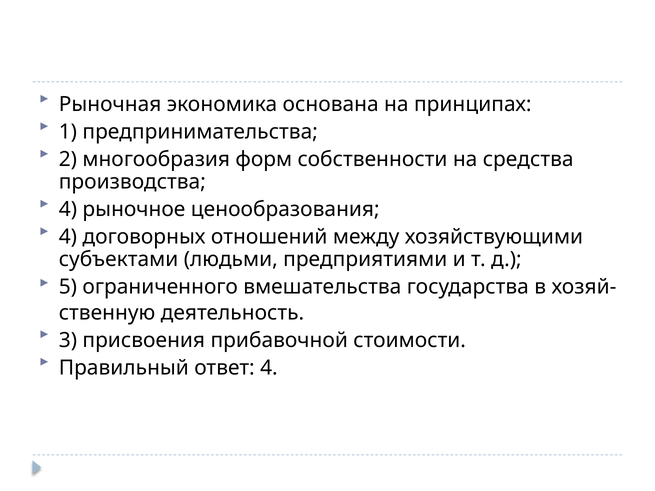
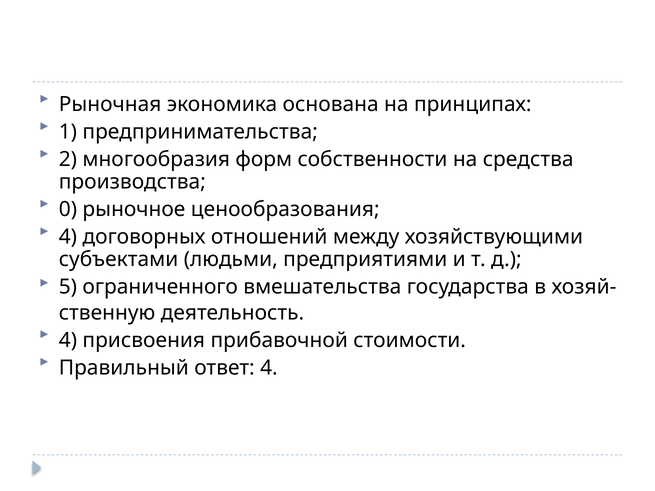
4 at (68, 210): 4 -> 0
3 at (68, 340): 3 -> 4
